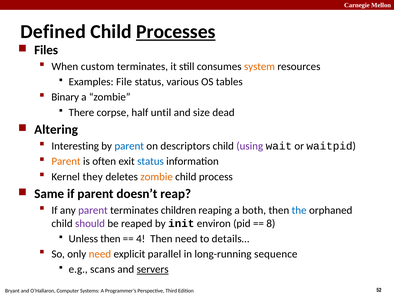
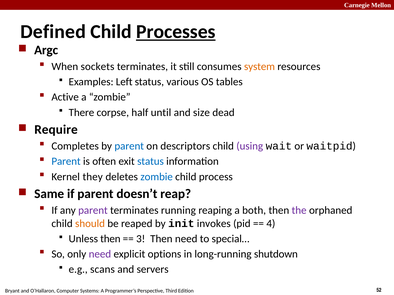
Files: Files -> Argc
custom: custom -> sockets
File: File -> Left
Binary: Binary -> Active
Altering: Altering -> Require
Interesting: Interesting -> Completes
Parent at (66, 162) colour: orange -> blue
zombie at (157, 177) colour: orange -> blue
children: children -> running
the colour: blue -> purple
should colour: purple -> orange
environ: environ -> invokes
8: 8 -> 4
4: 4 -> 3
details…: details… -> special…
need at (100, 254) colour: orange -> purple
parallel: parallel -> options
sequence: sequence -> shutdown
servers underline: present -> none
